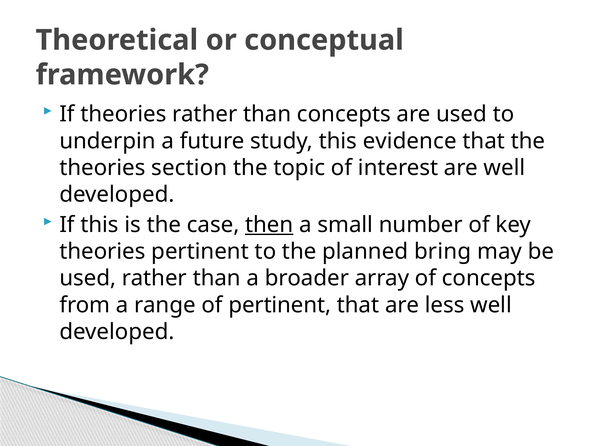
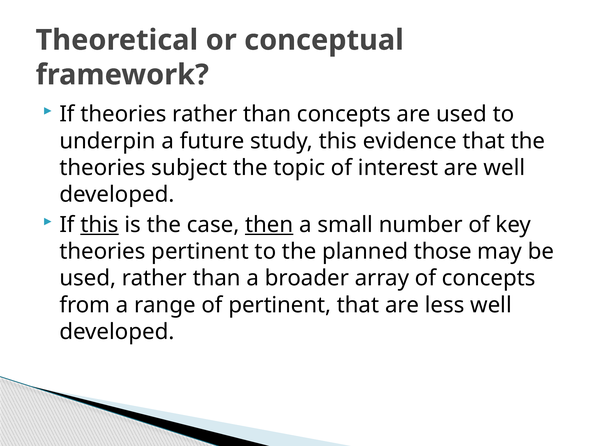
section: section -> subject
this at (100, 225) underline: none -> present
bring: bring -> those
